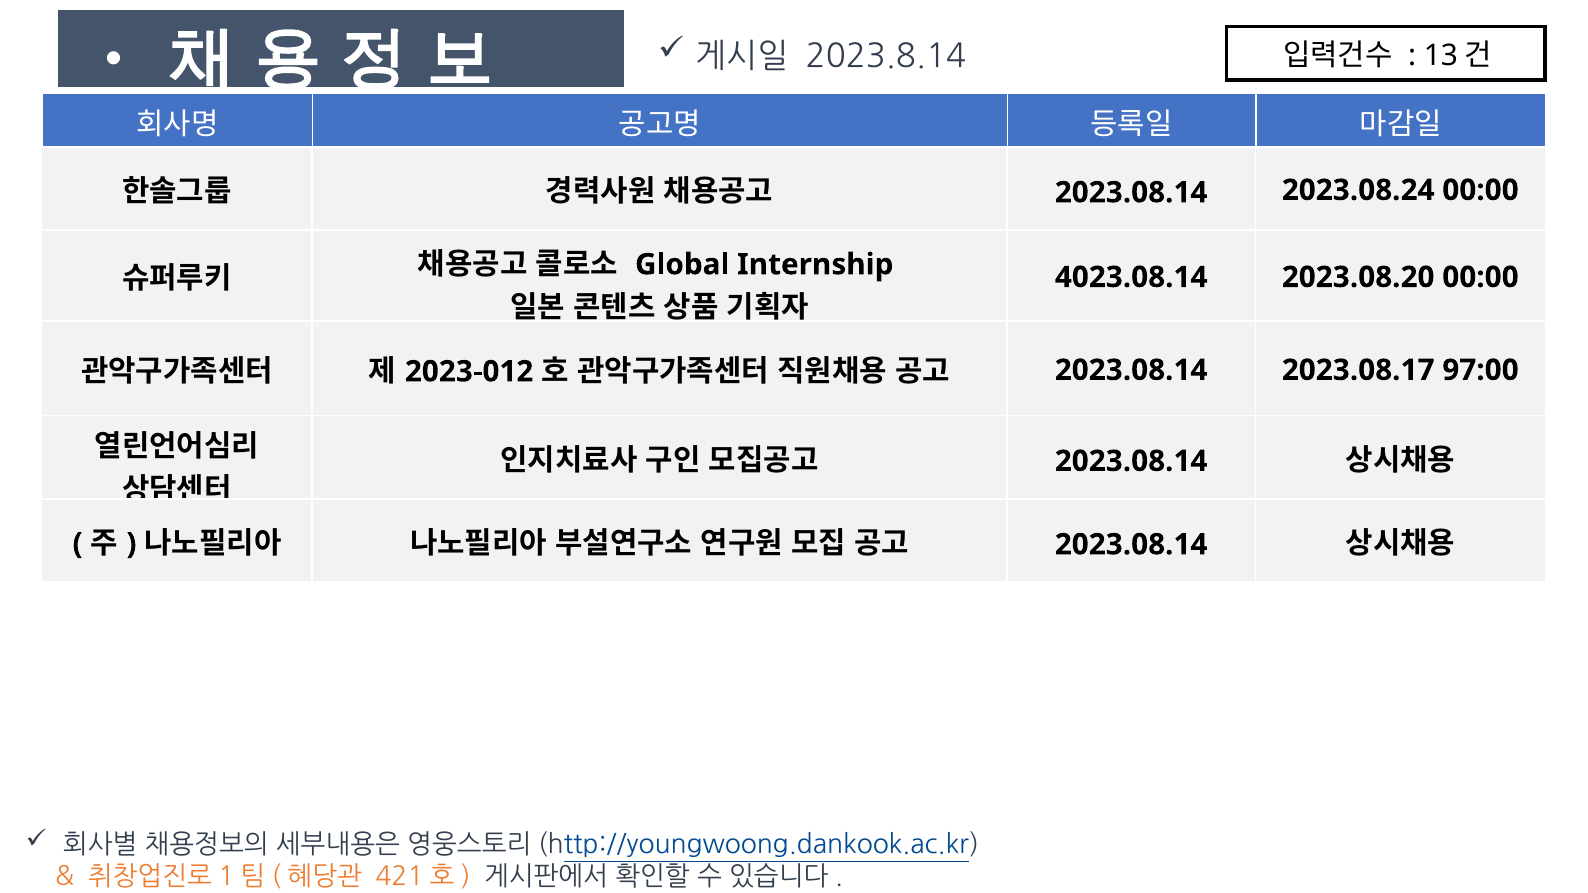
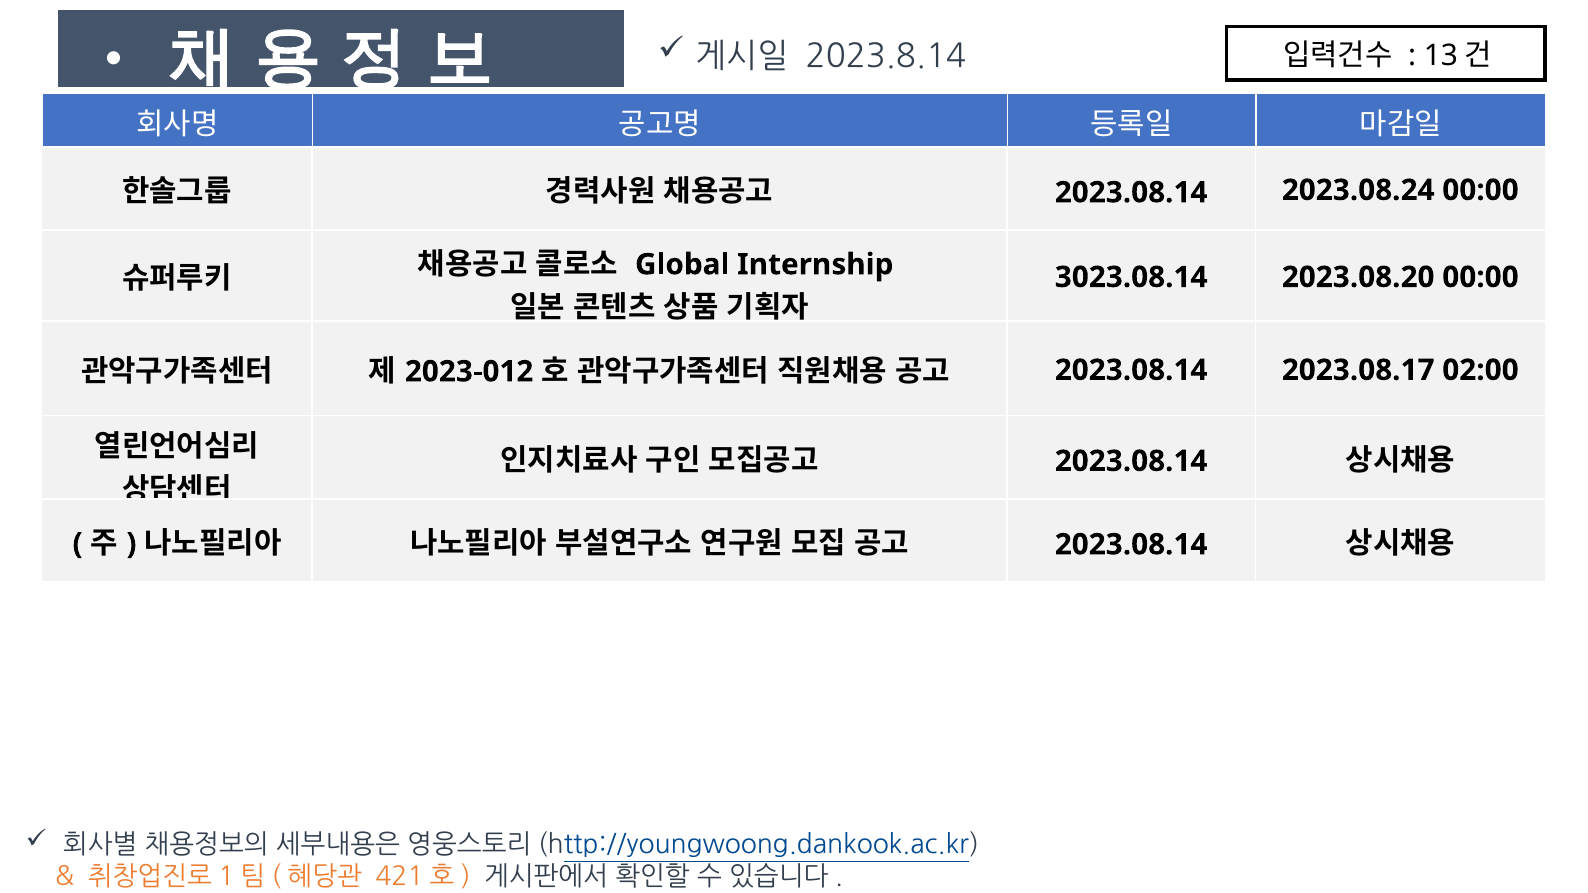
4023.08.14: 4023.08.14 -> 3023.08.14
97:00: 97:00 -> 02:00
